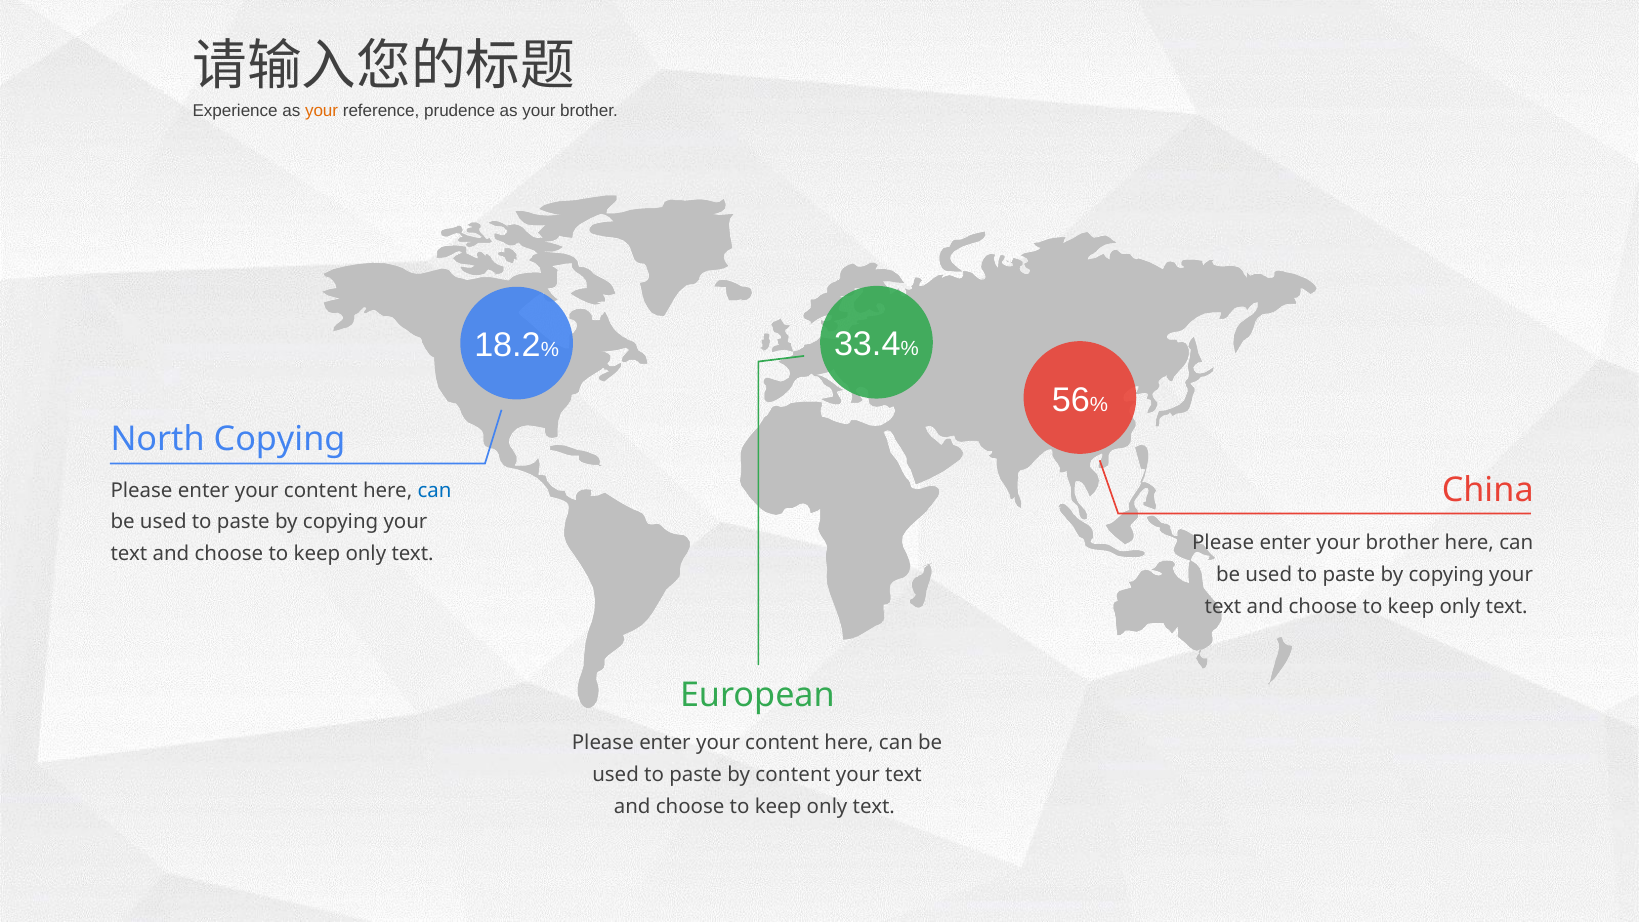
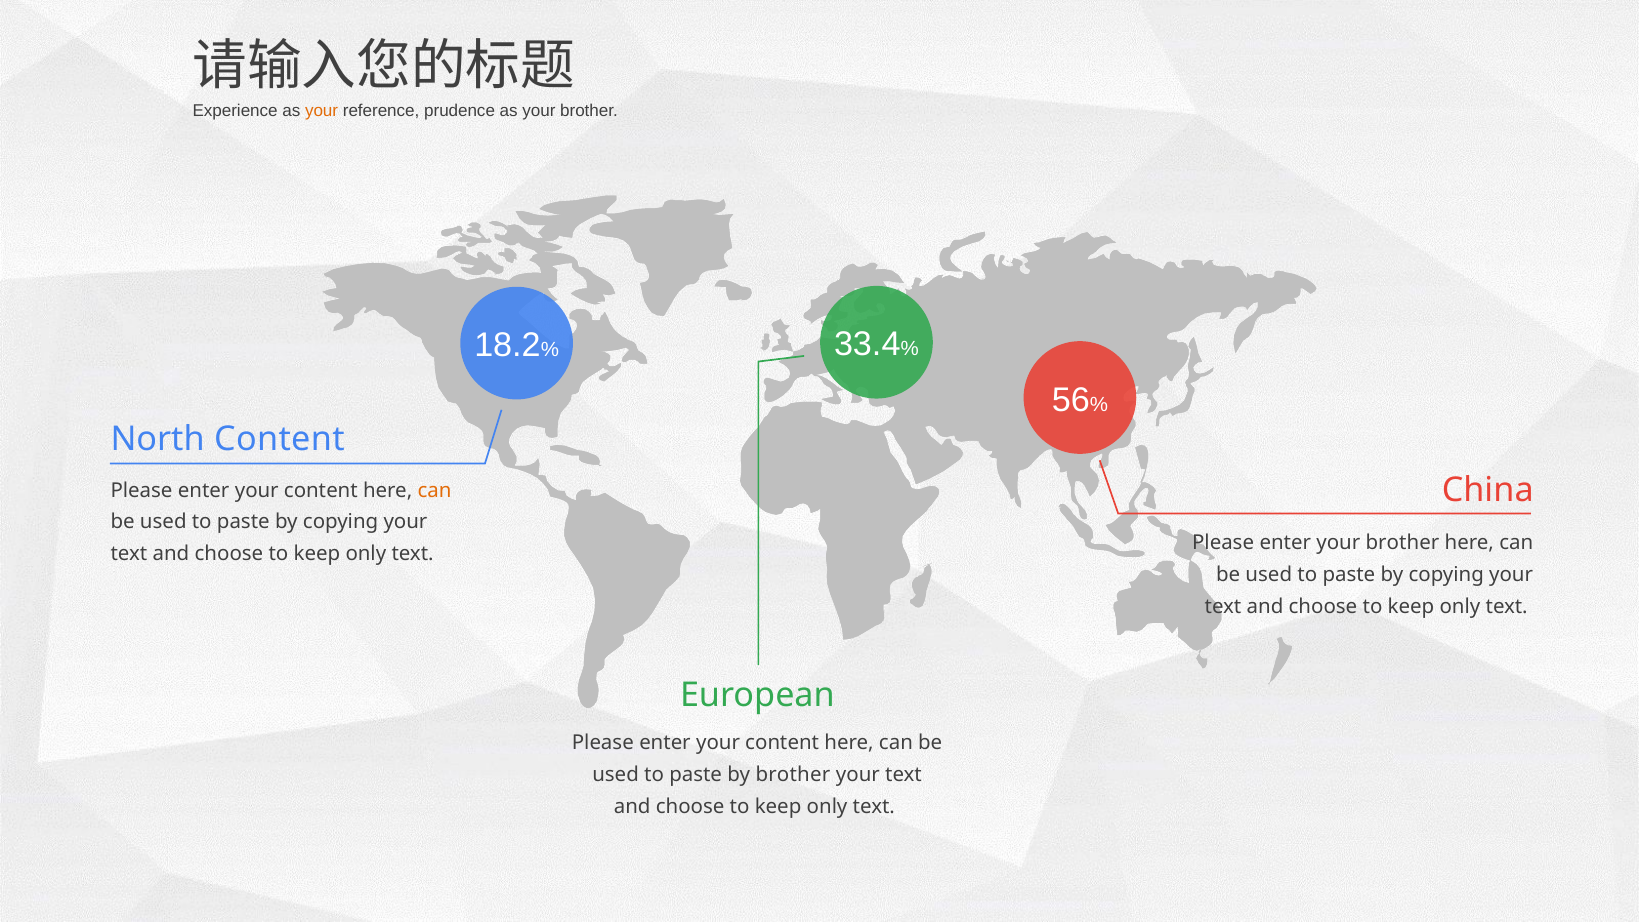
North Copying: Copying -> Content
can at (435, 490) colour: blue -> orange
by content: content -> brother
